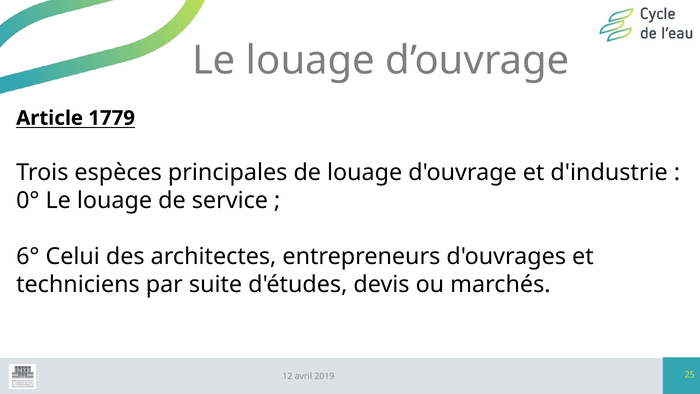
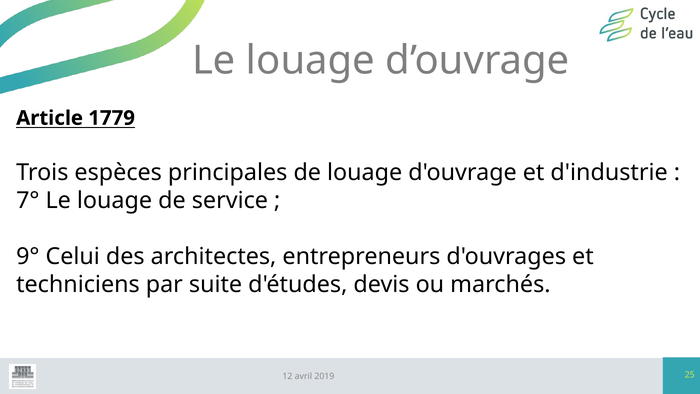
0°: 0° -> 7°
6°: 6° -> 9°
